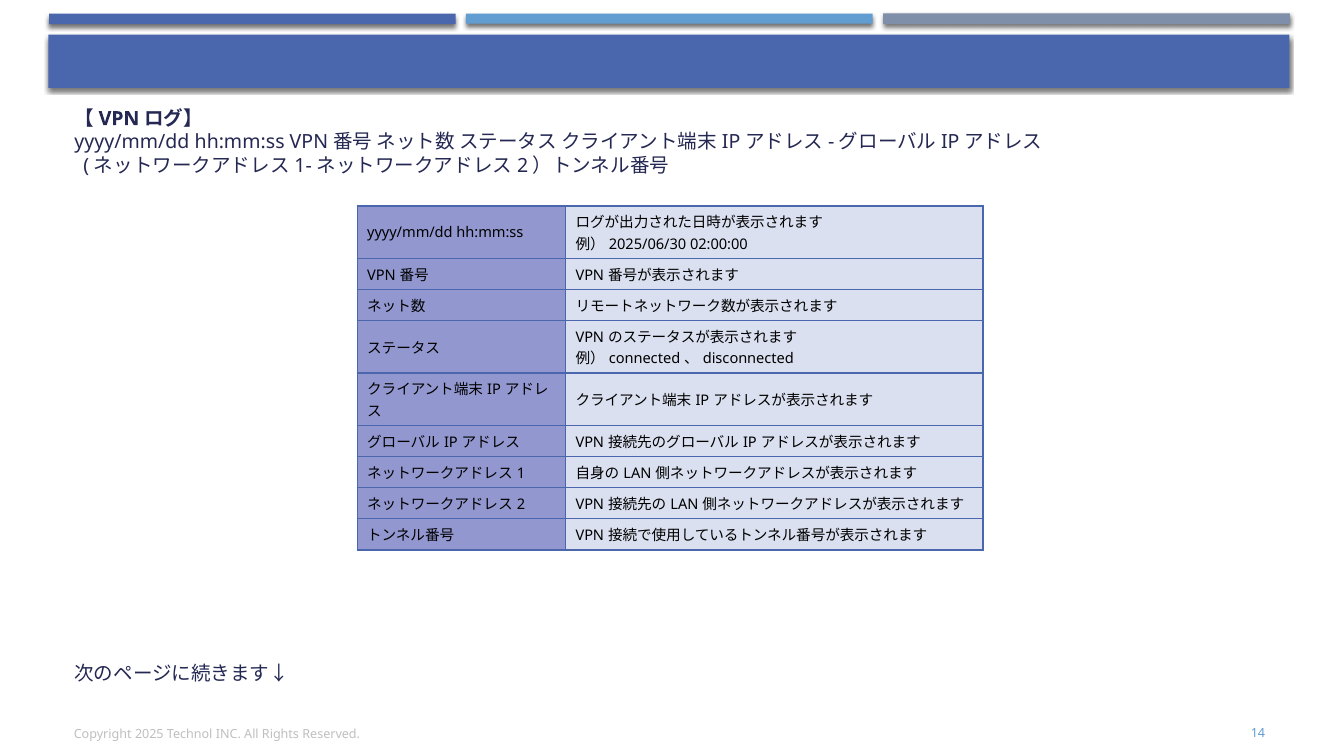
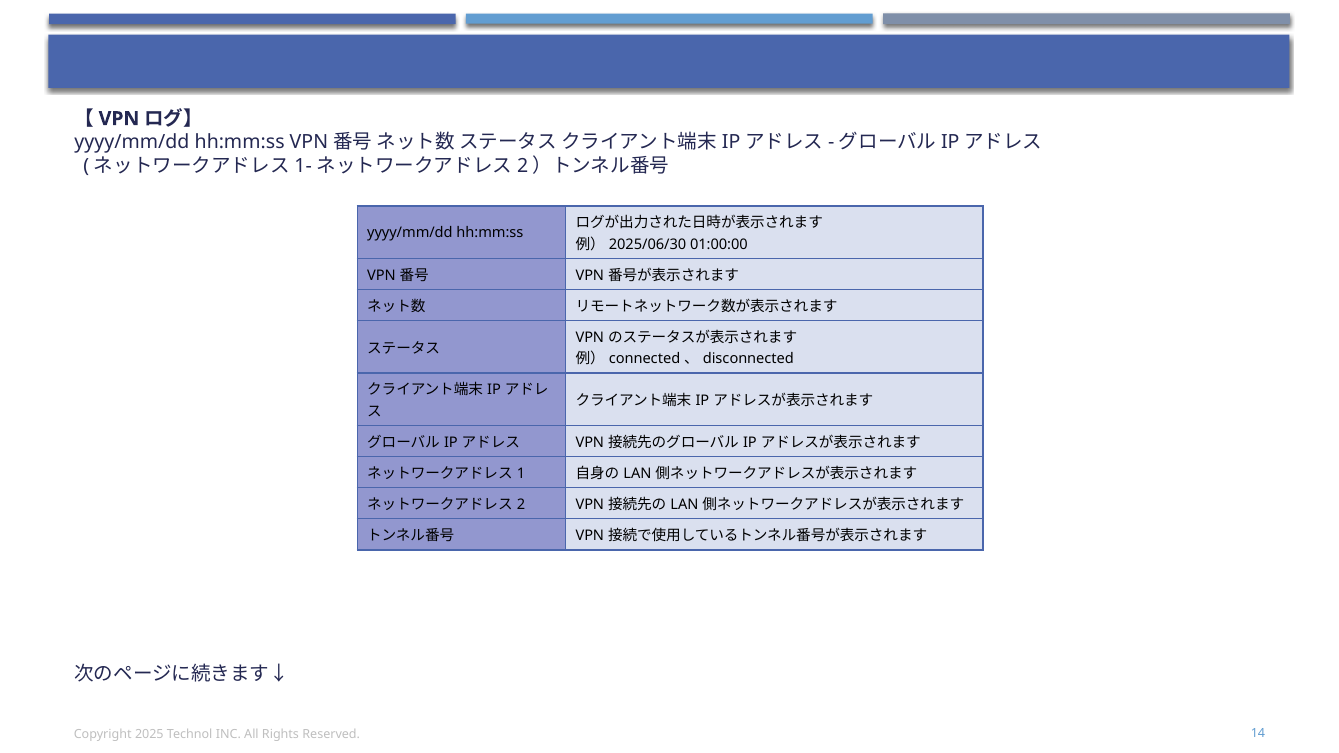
02:00:00: 02:00:00 -> 01:00:00
